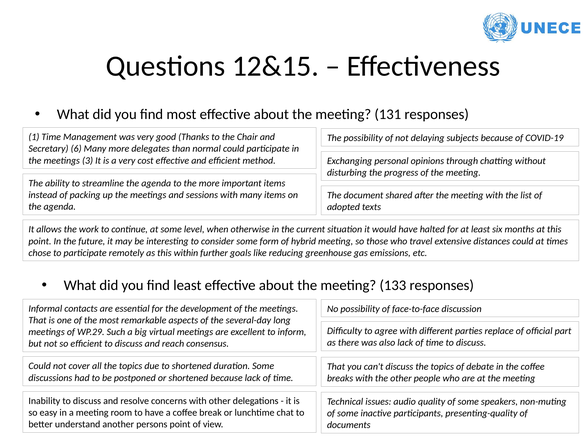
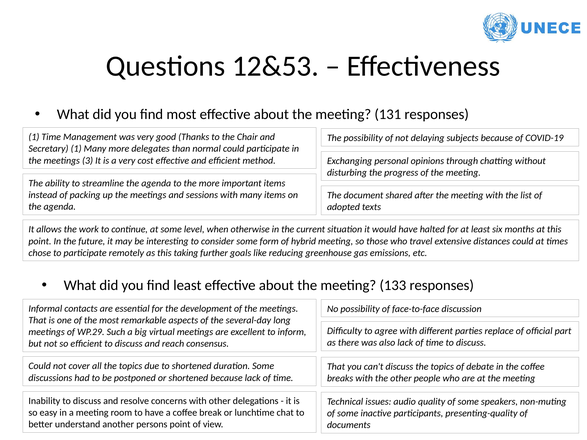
12&15: 12&15 -> 12&53
Secretary 6: 6 -> 1
within: within -> taking
